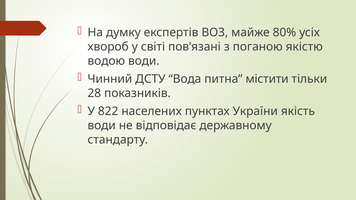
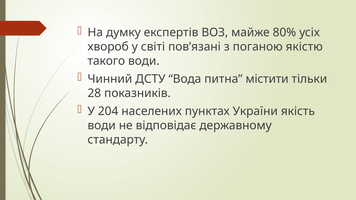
водою: водою -> такого
822: 822 -> 204
